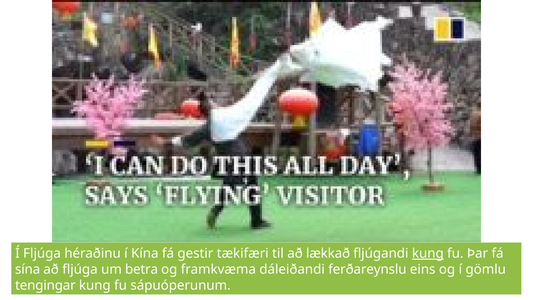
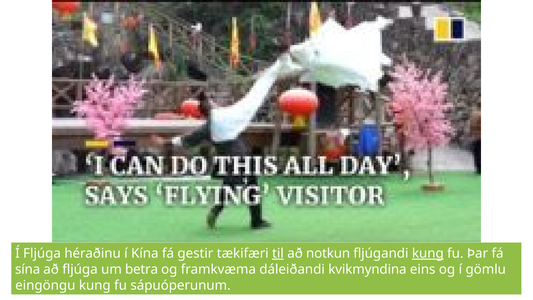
til underline: none -> present
lækkað: lækkað -> notkun
ferðareynslu: ferðareynslu -> kvikmyndina
tengingar: tengingar -> eingöngu
